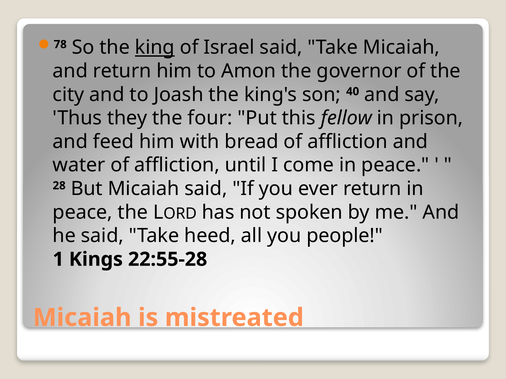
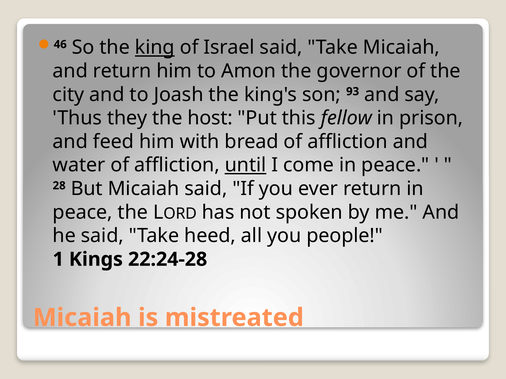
78: 78 -> 46
40: 40 -> 93
four: four -> host
until underline: none -> present
22:55-28: 22:55-28 -> 22:24-28
